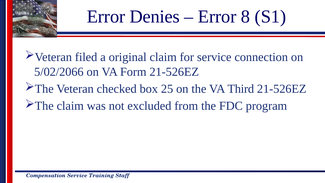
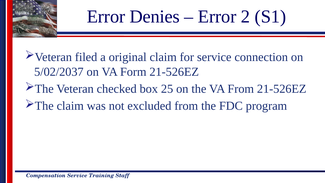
8: 8 -> 2
5/02/2066: 5/02/2066 -> 5/02/2037
VA Third: Third -> From
